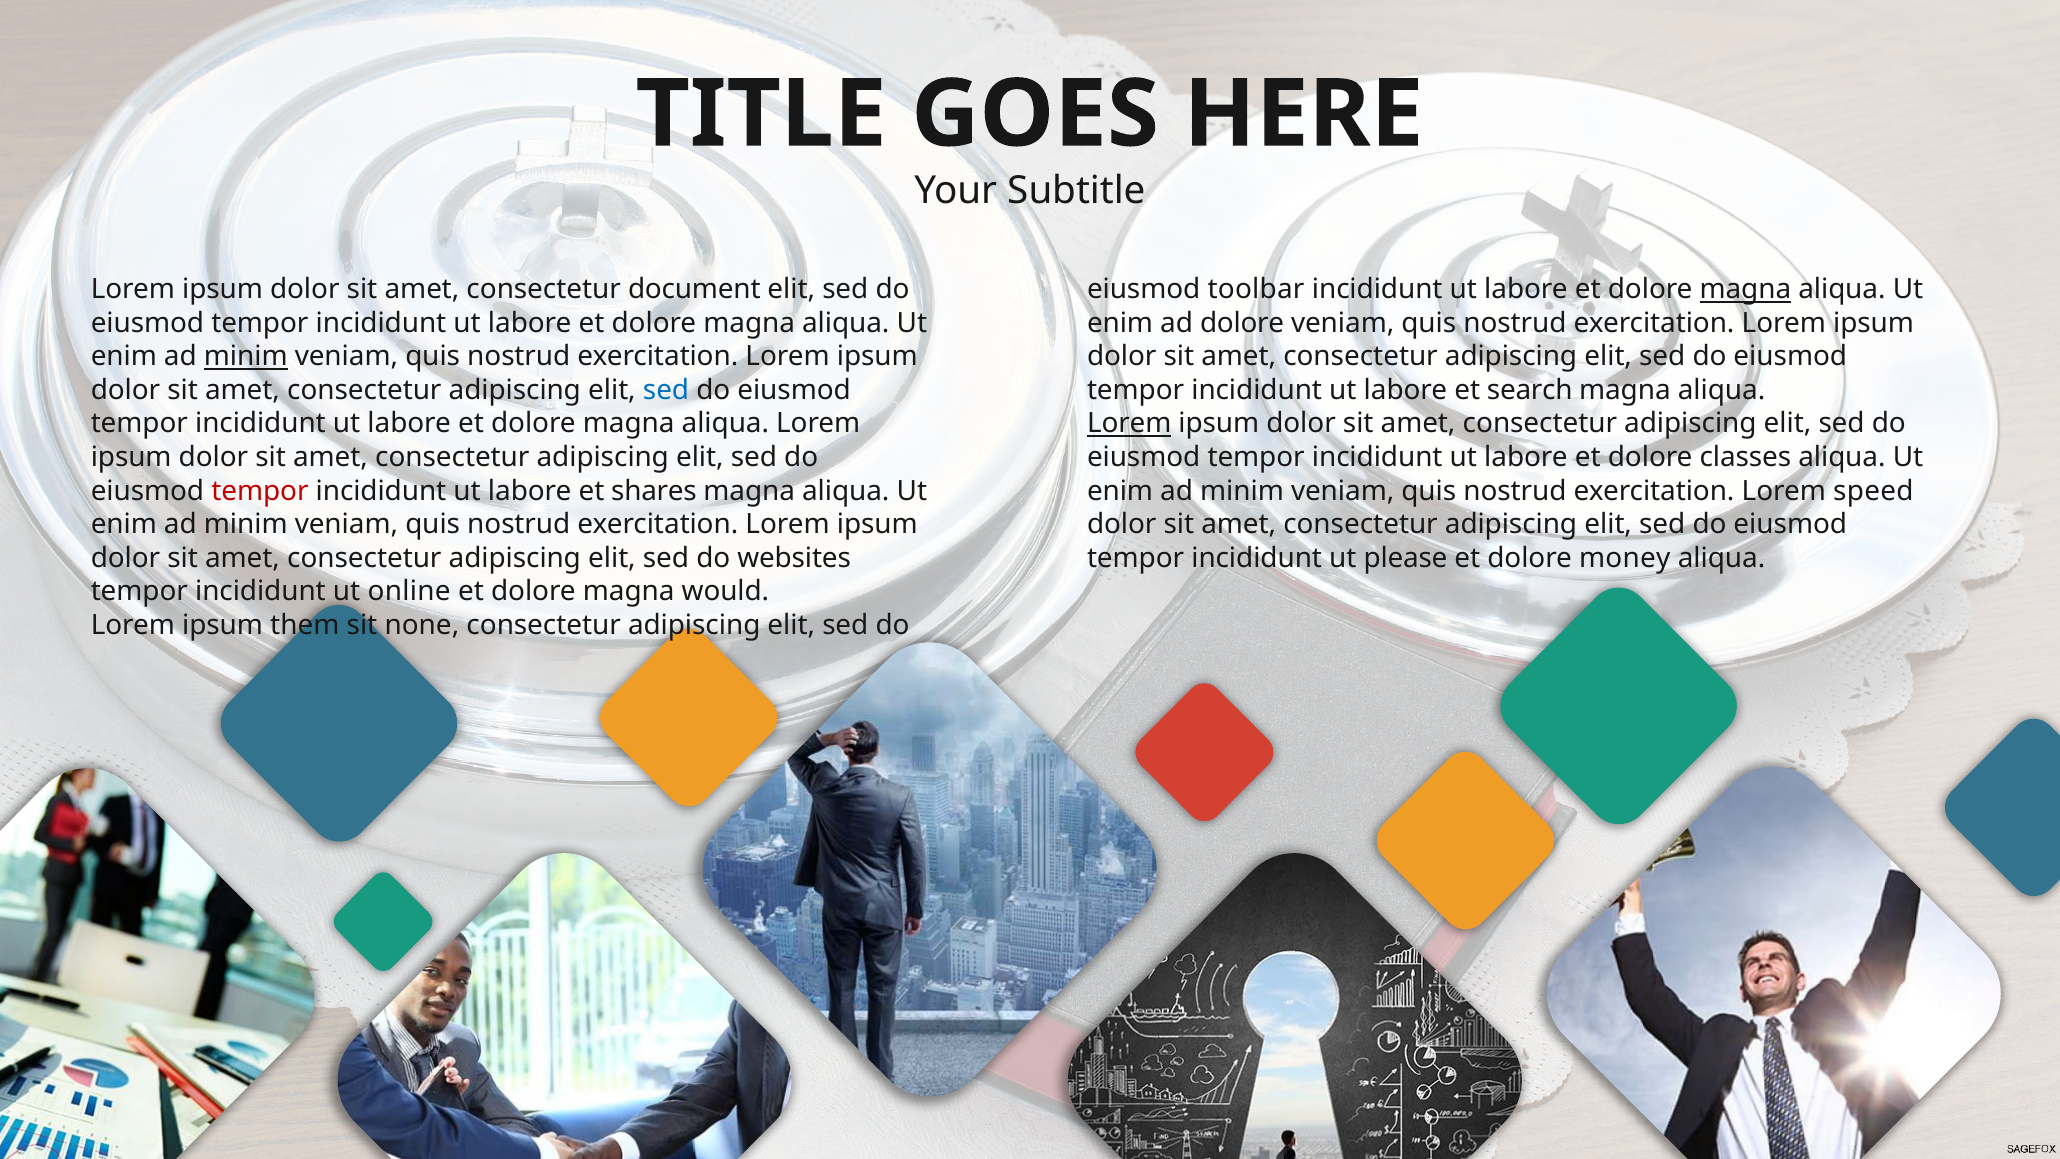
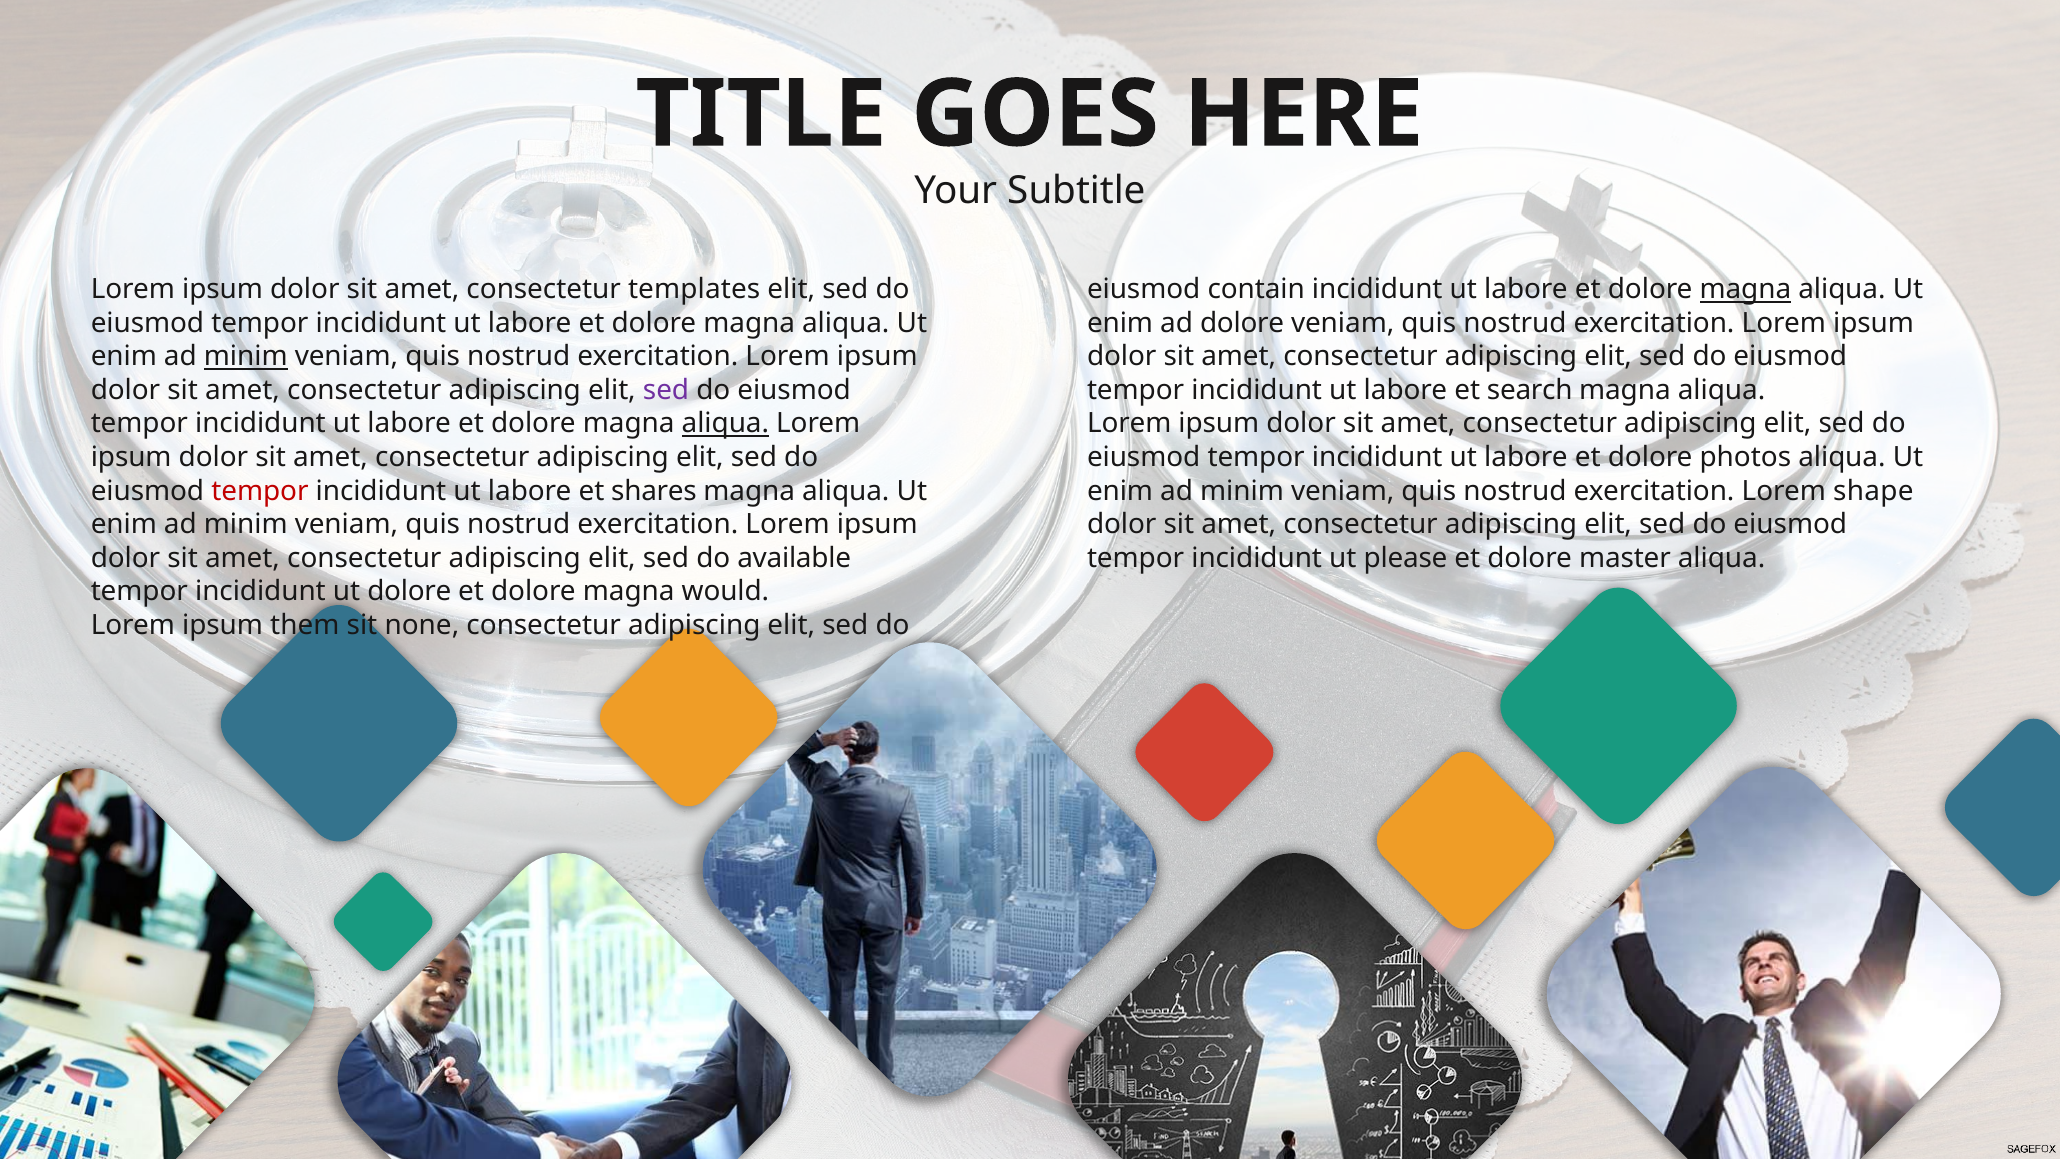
document: document -> templates
toolbar: toolbar -> contain
sed at (666, 390) colour: blue -> purple
aliqua at (725, 424) underline: none -> present
Lorem at (1129, 424) underline: present -> none
classes: classes -> photos
speed: speed -> shape
websites: websites -> available
money: money -> master
ut online: online -> dolore
